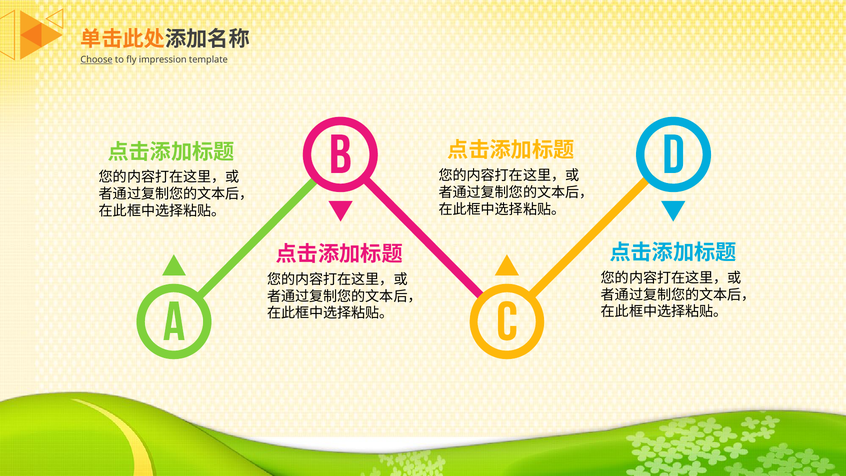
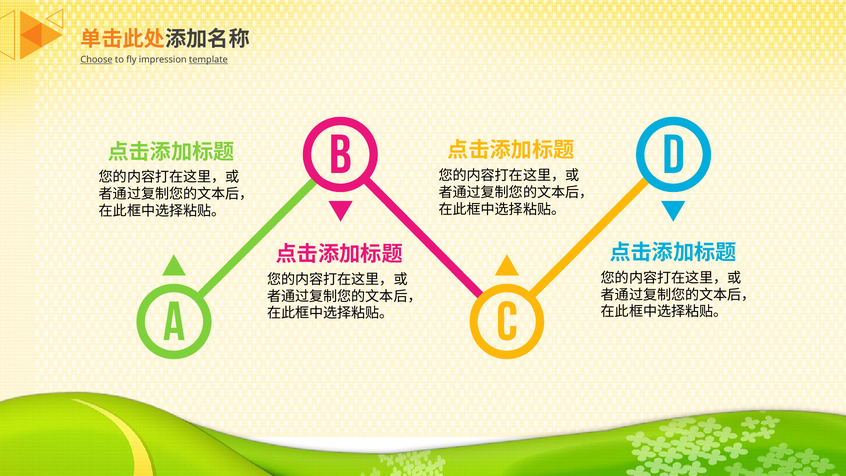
template underline: none -> present
